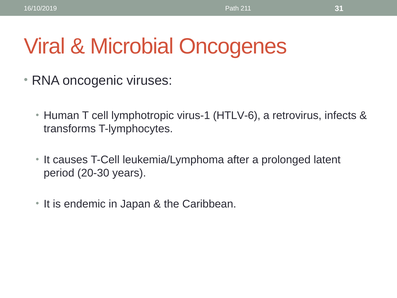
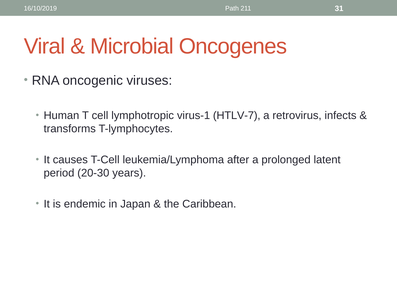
HTLV-6: HTLV-6 -> HTLV-7
